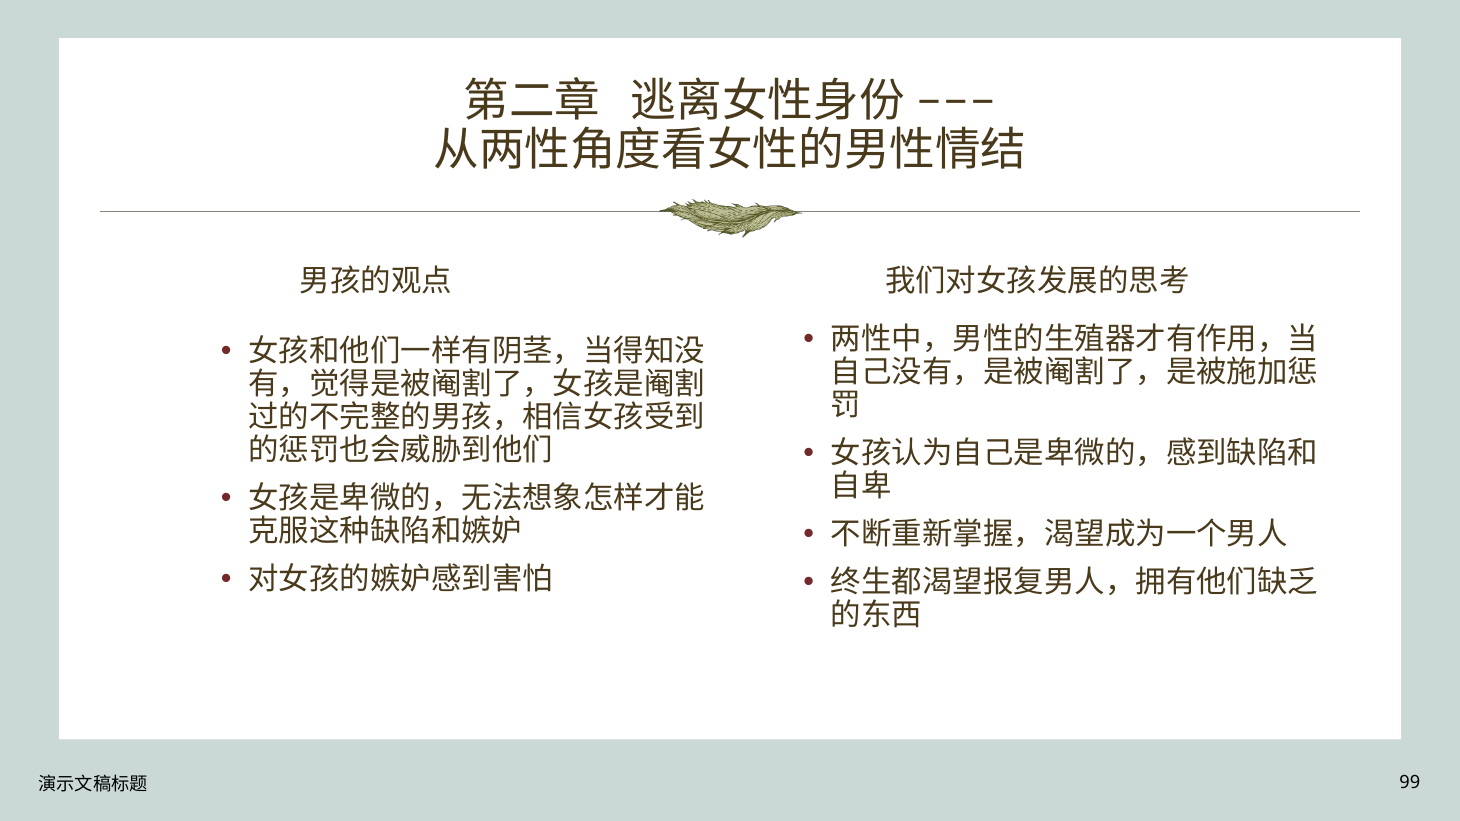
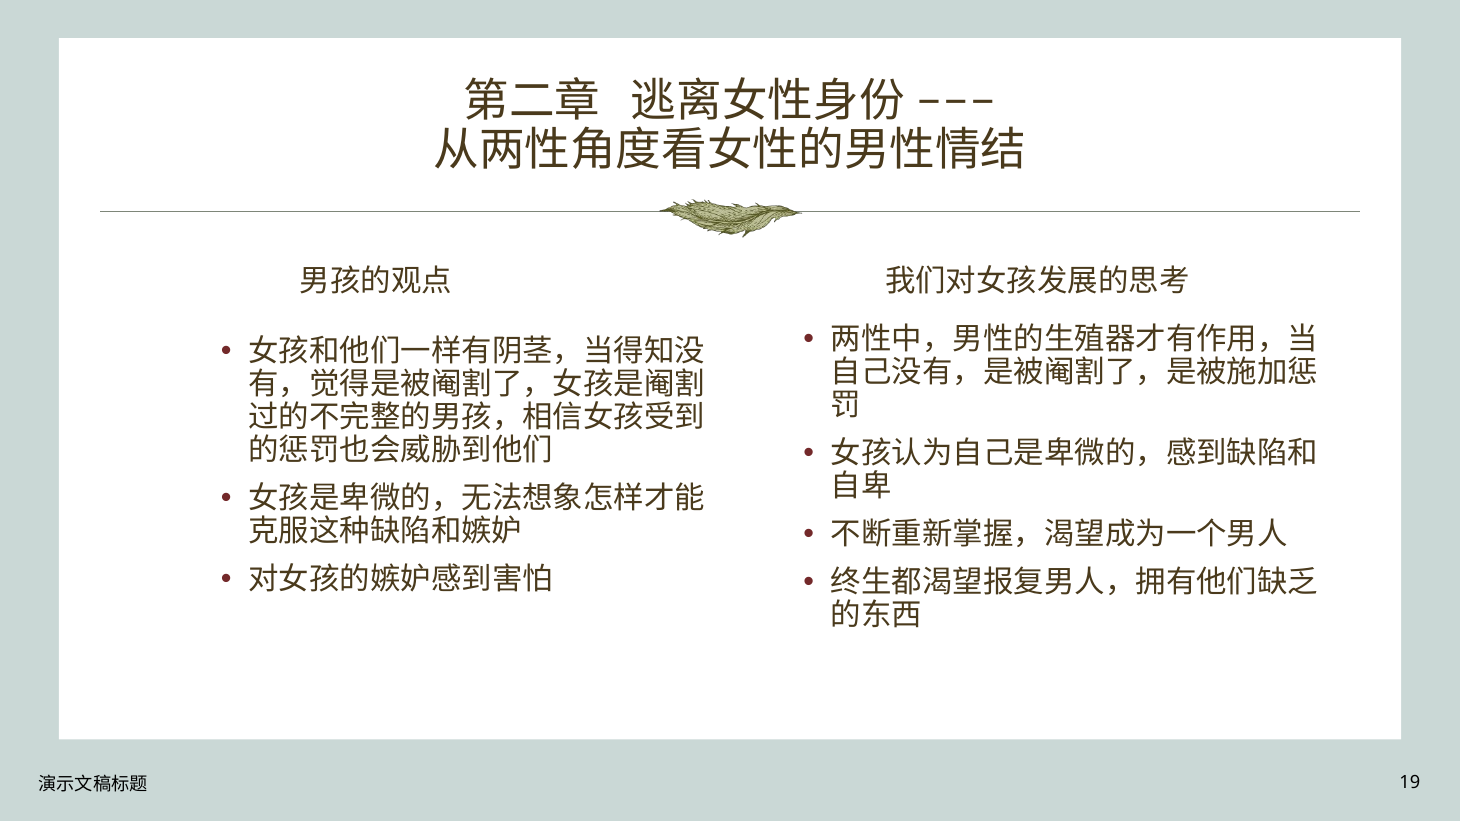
99: 99 -> 19
